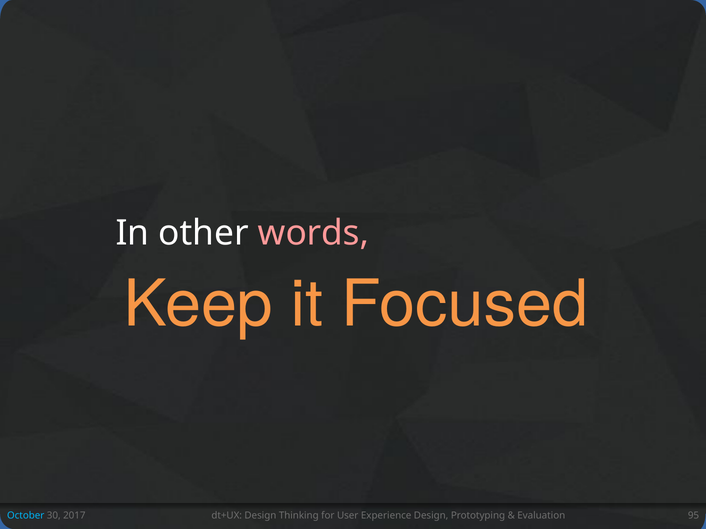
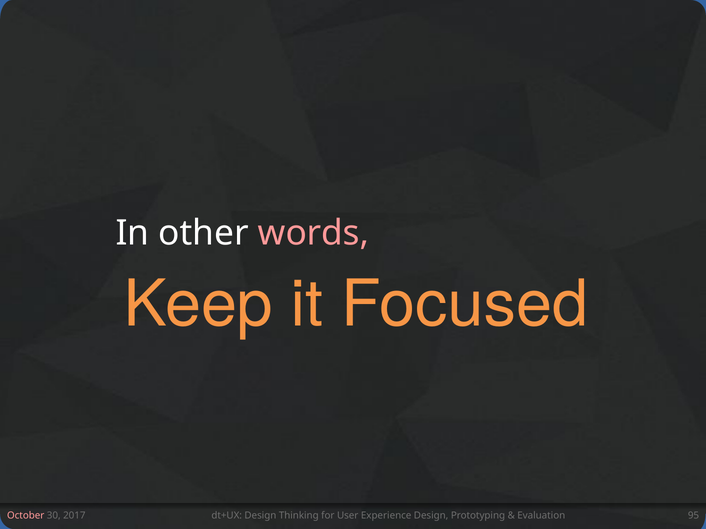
October colour: light blue -> pink
